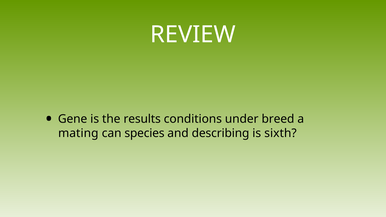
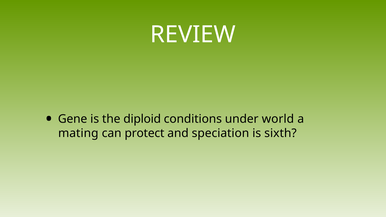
results: results -> diploid
breed: breed -> world
species: species -> protect
describing: describing -> speciation
